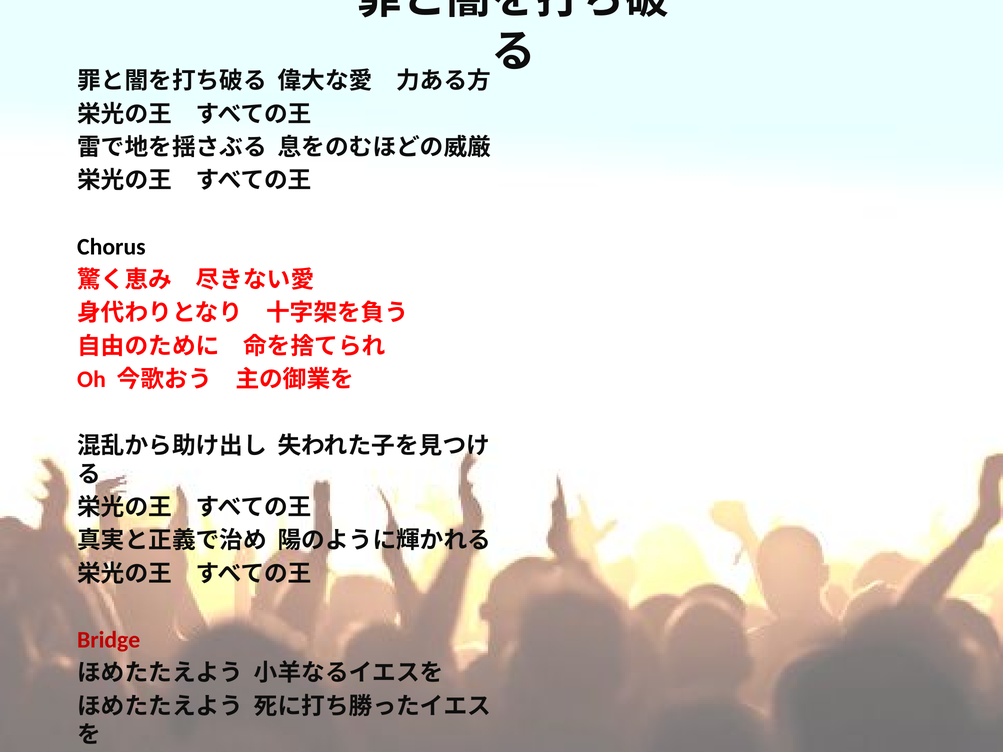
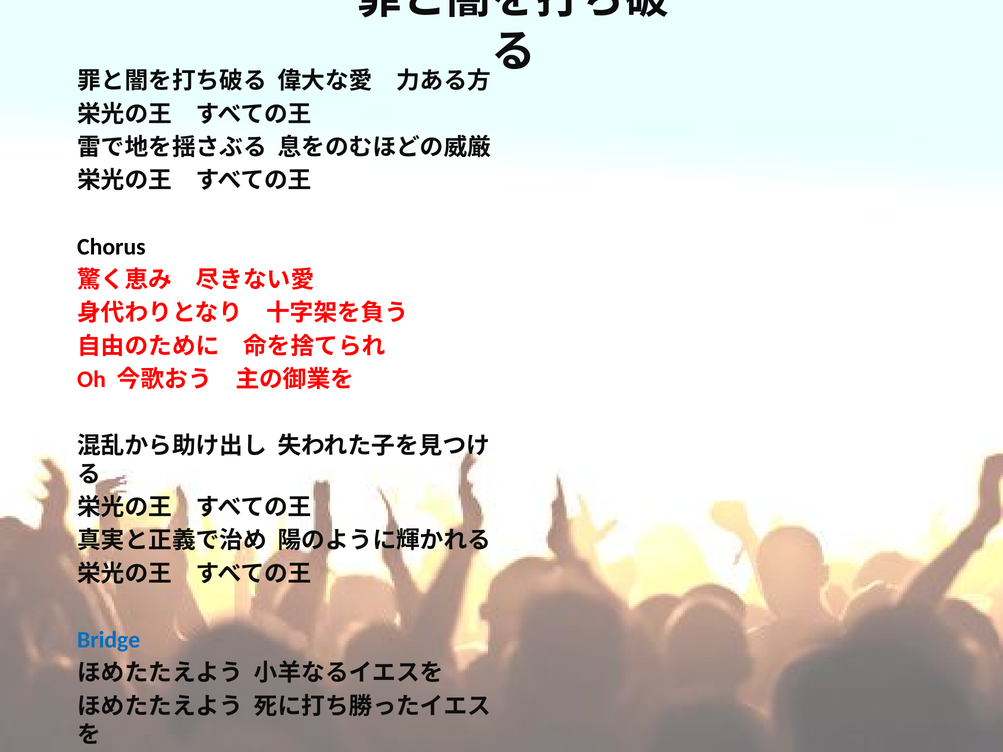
Bridge colour: red -> blue
